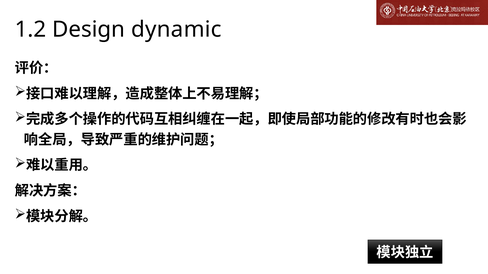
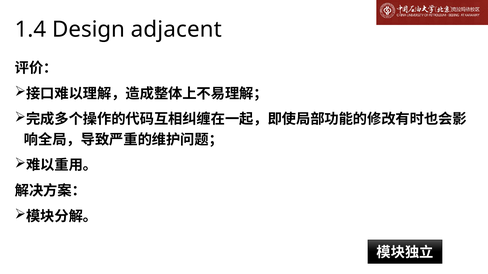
1.2: 1.2 -> 1.4
dynamic: dynamic -> adjacent
